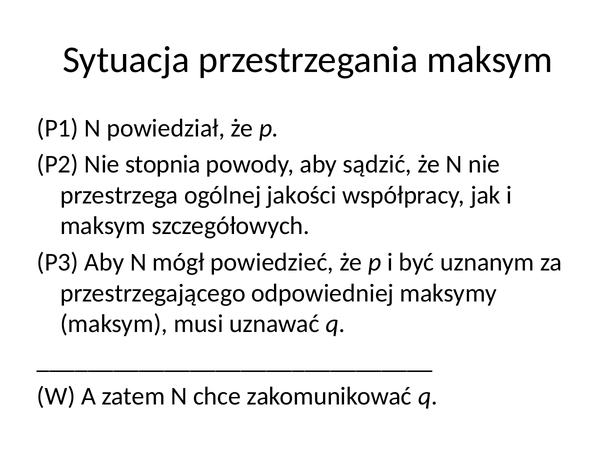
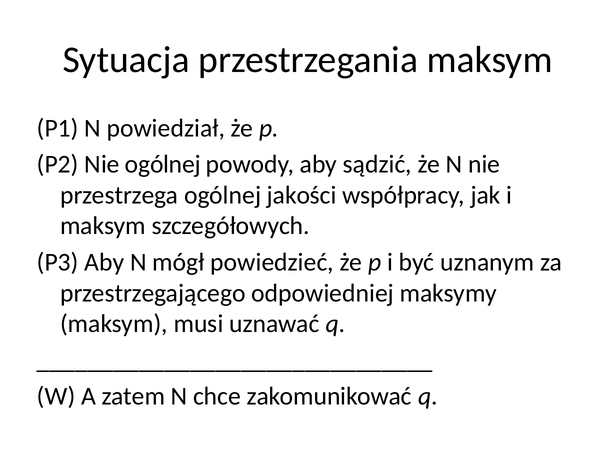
Nie stopnia: stopnia -> ogólnej
